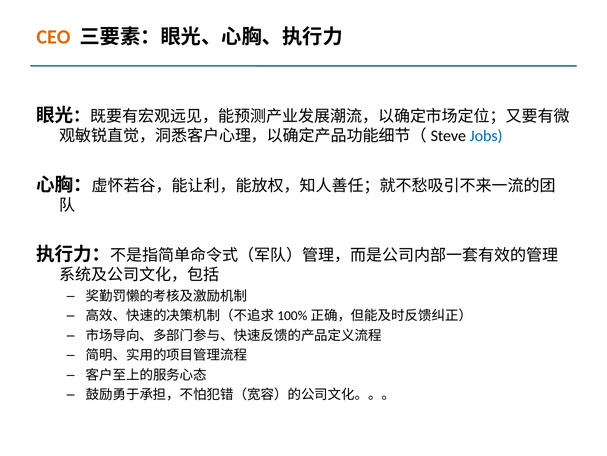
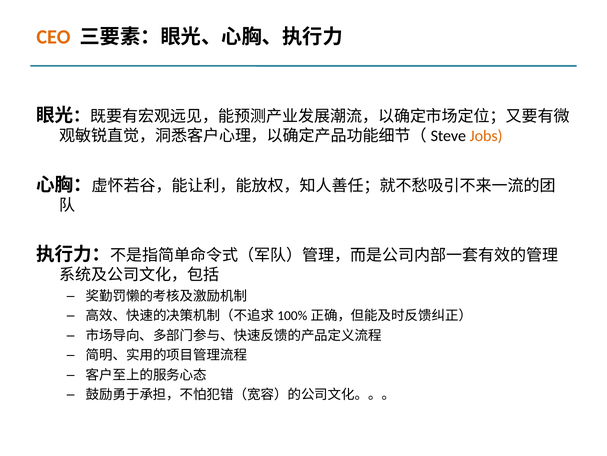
Jobs colour: blue -> orange
